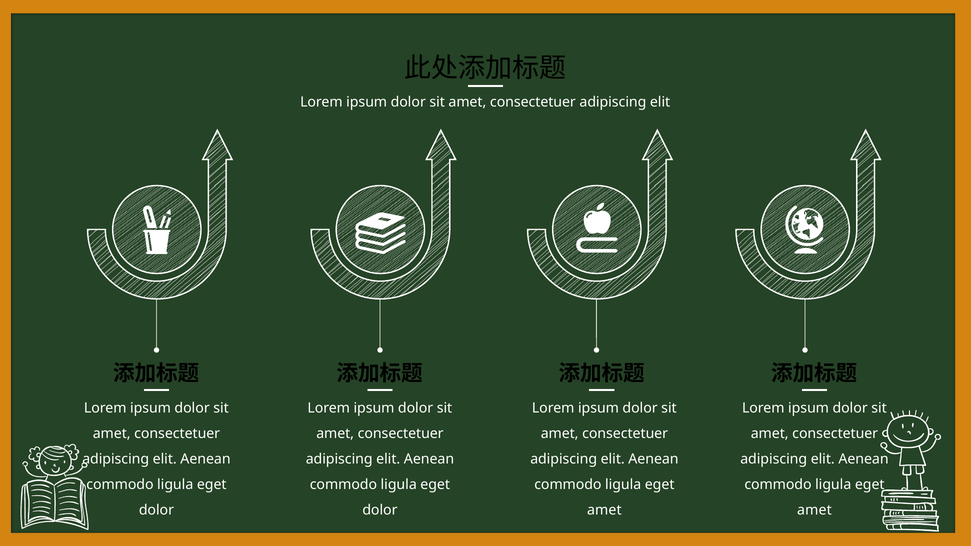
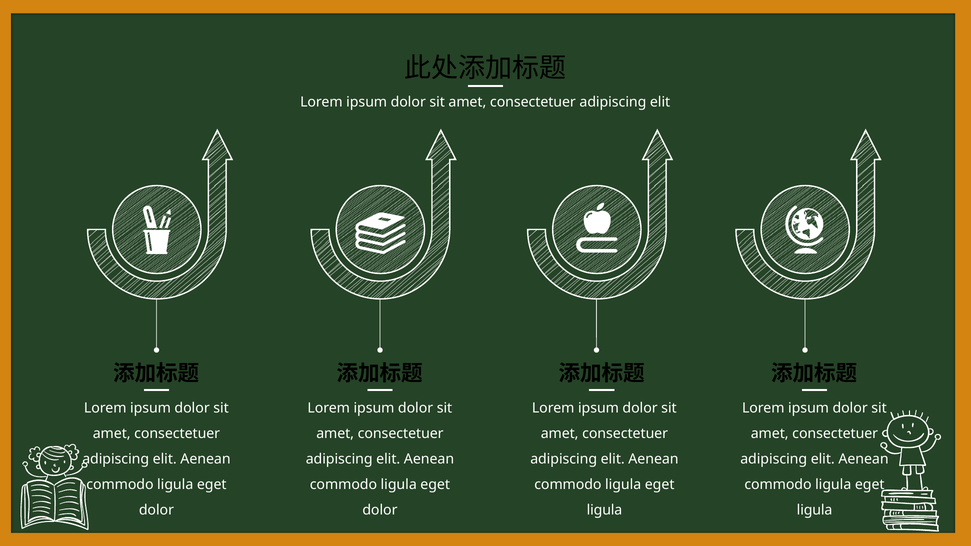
amet at (604, 510): amet -> ligula
amet at (814, 510): amet -> ligula
